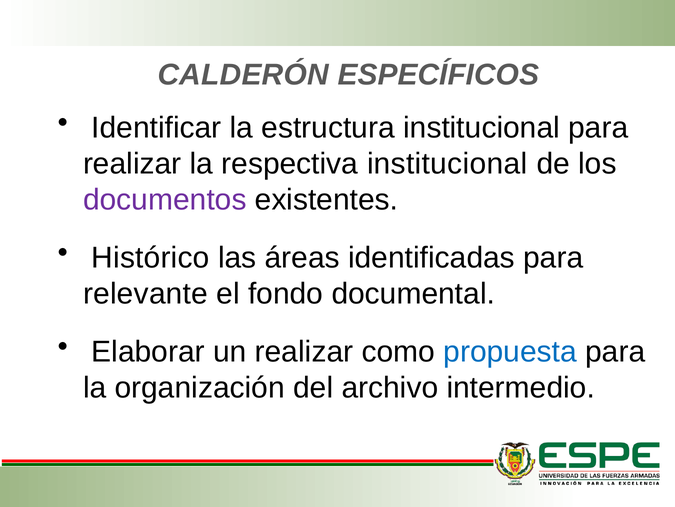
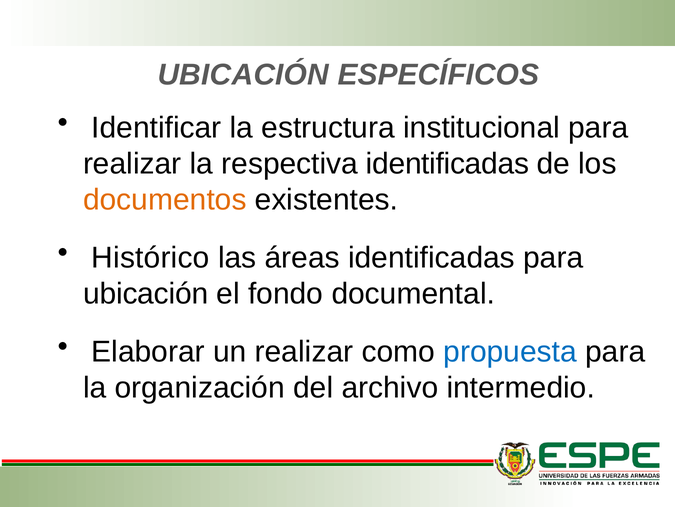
CALDERÓN at (243, 75): CALDERÓN -> UBICACIÓN
respectiva institucional: institucional -> identificadas
documentos colour: purple -> orange
relevante at (146, 294): relevante -> ubicación
